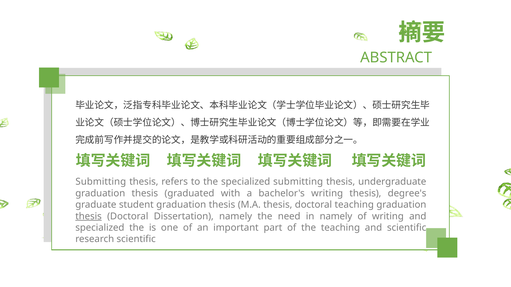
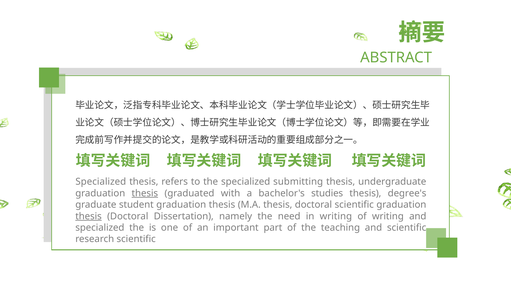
Submitting at (101, 182): Submitting -> Specialized
thesis at (145, 194) underline: none -> present
bachelor's writing: writing -> studies
doctoral teaching: teaching -> scientific
in namely: namely -> writing
